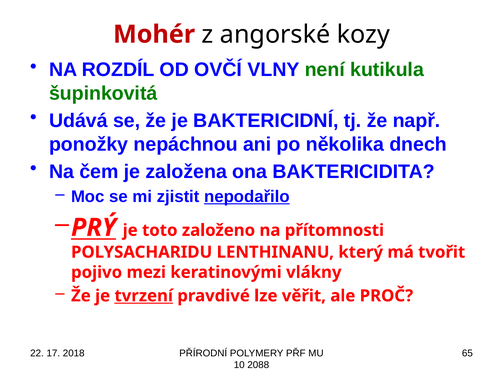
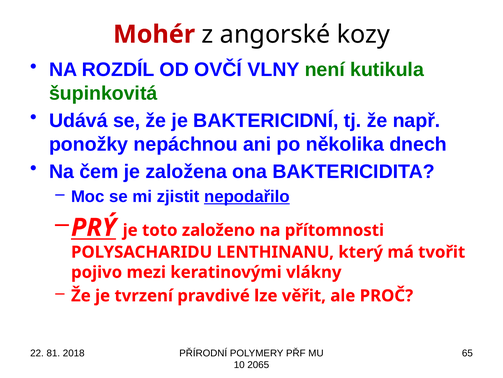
tvrzení underline: present -> none
17: 17 -> 81
2088: 2088 -> 2065
